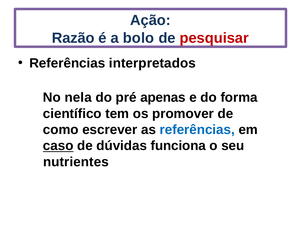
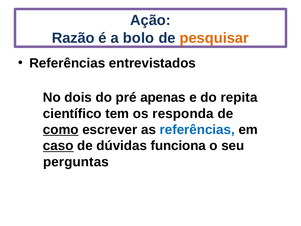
pesquisar colour: red -> orange
interpretados: interpretados -> entrevistados
nela: nela -> dois
forma: forma -> repita
promover: promover -> responda
como underline: none -> present
nutrientes: nutrientes -> perguntas
